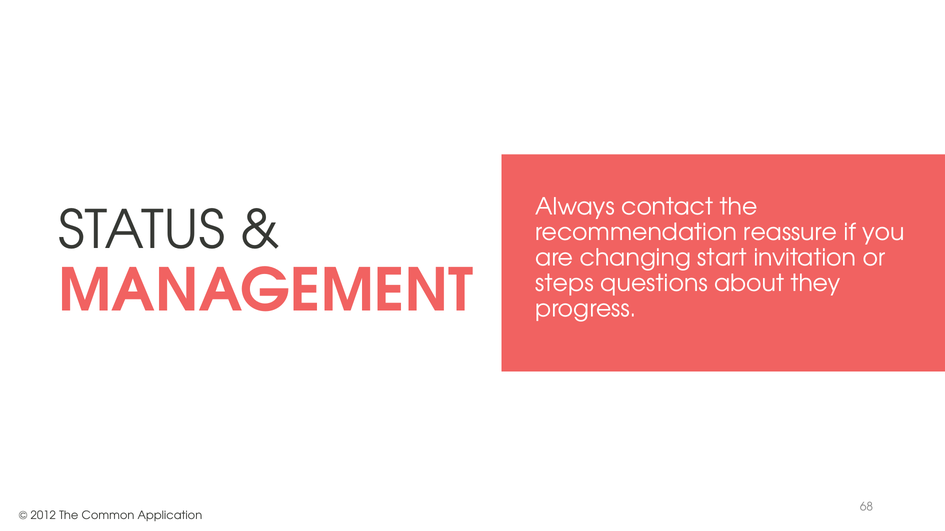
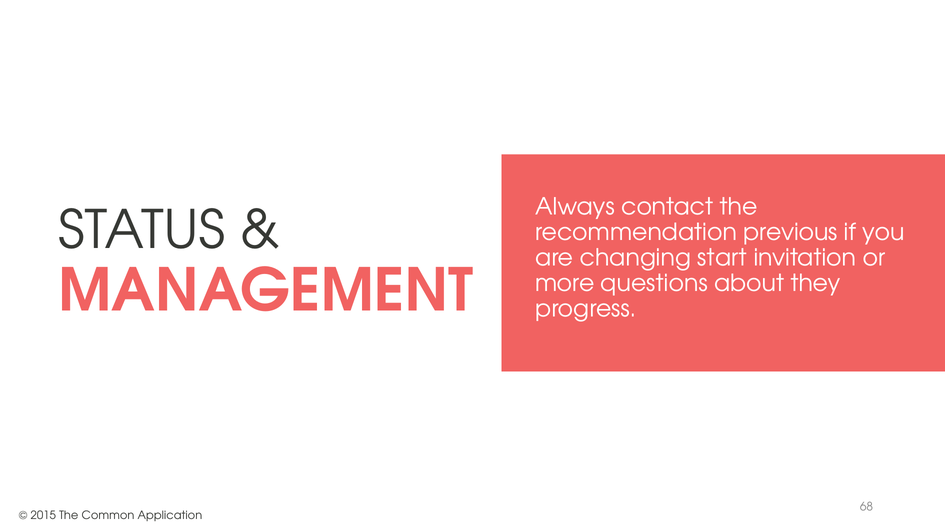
reassure: reassure -> previous
steps: steps -> more
2012: 2012 -> 2015
